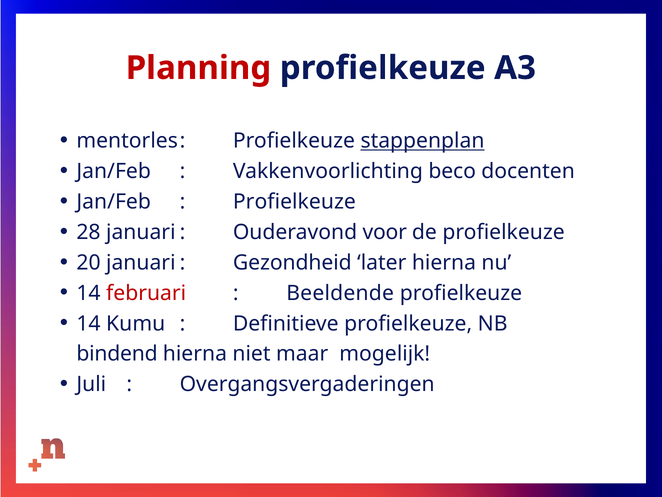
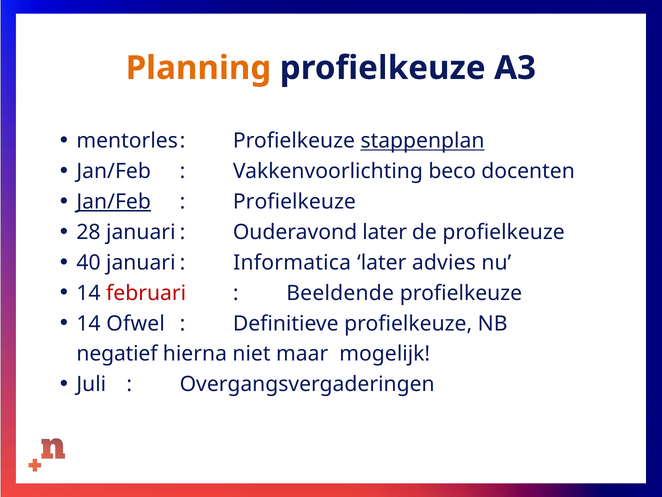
Planning colour: red -> orange
Jan/Feb at (114, 202) underline: none -> present
Ouderavond voor: voor -> later
20: 20 -> 40
Gezondheid: Gezondheid -> Informatica
later hierna: hierna -> advies
Kumu: Kumu -> Ofwel
bindend: bindend -> negatief
